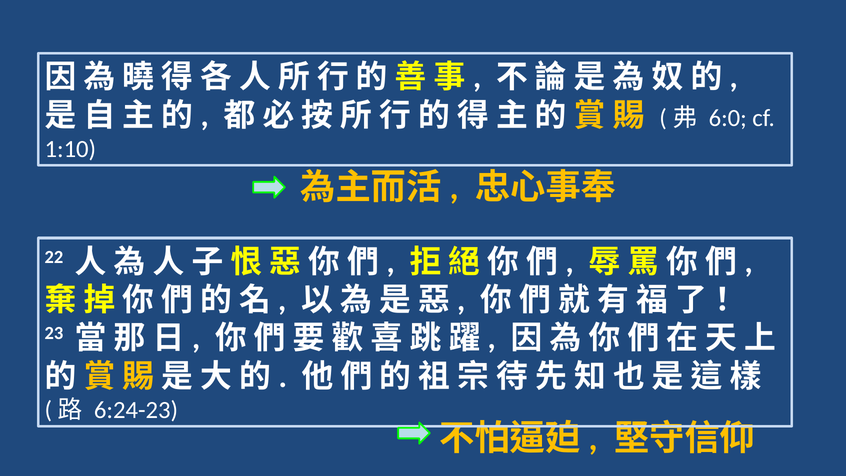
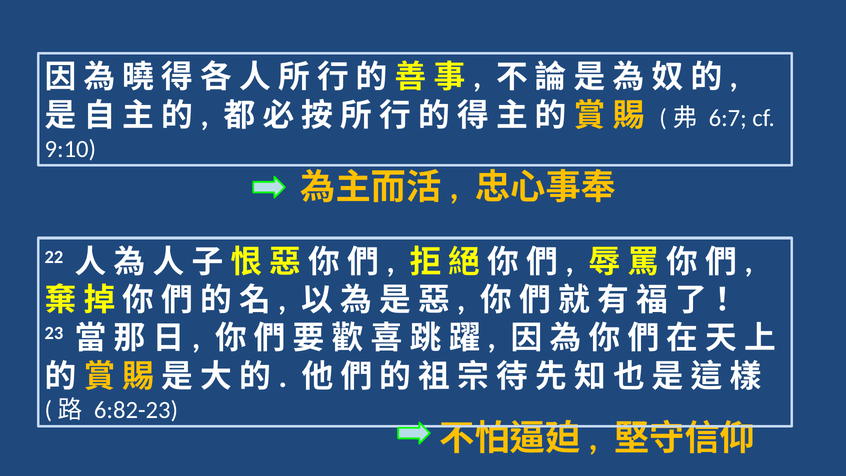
6:0: 6:0 -> 6:7
1:10: 1:10 -> 9:10
6:24-23: 6:24-23 -> 6:82-23
